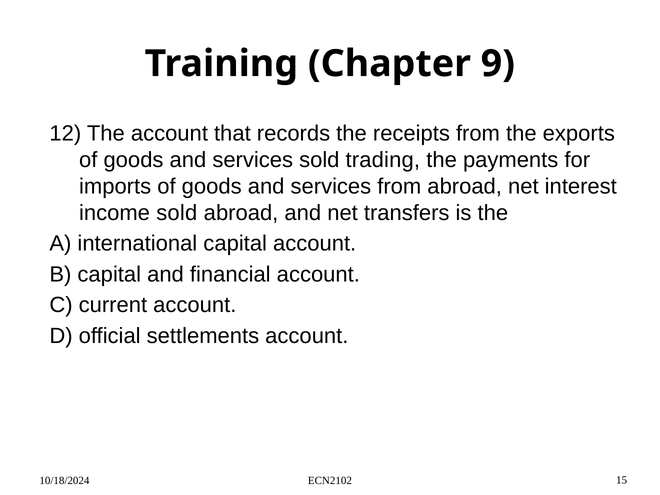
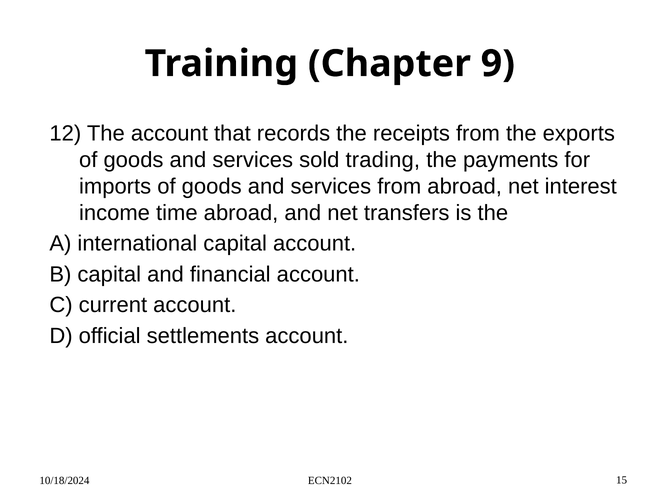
income sold: sold -> time
